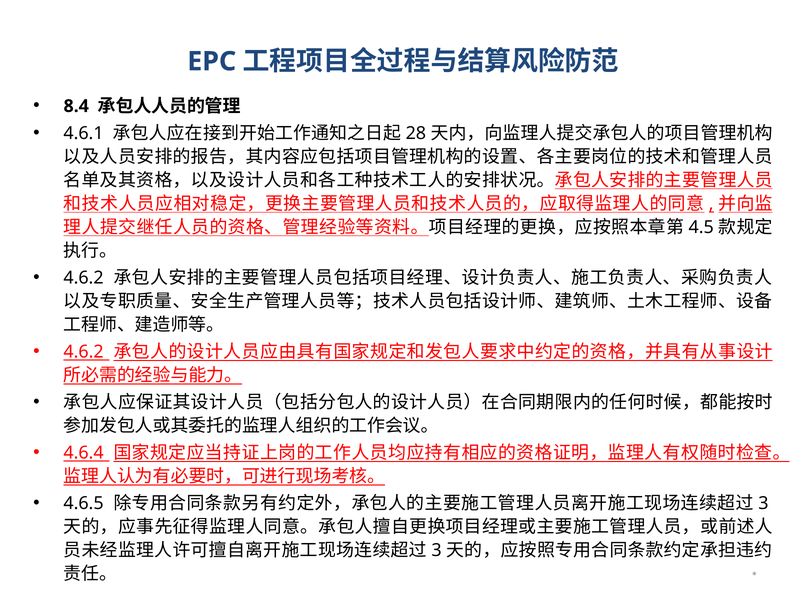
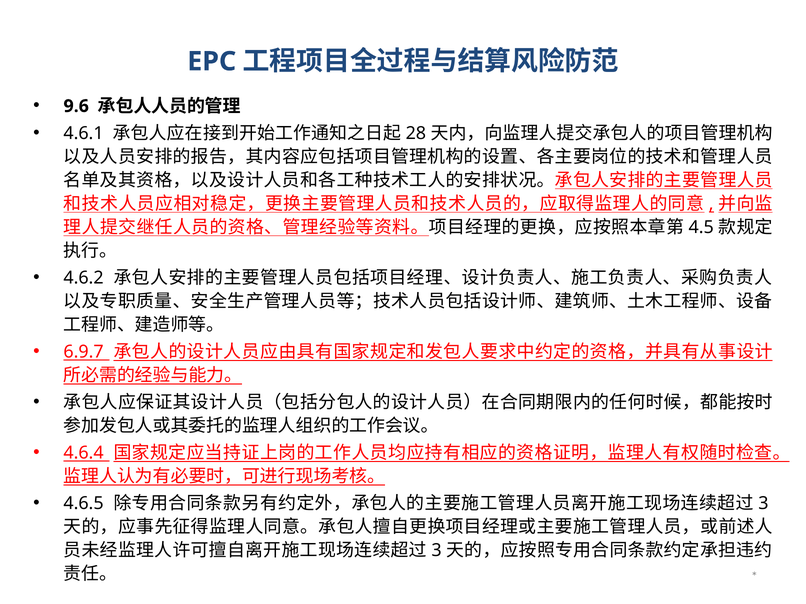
8.4: 8.4 -> 9.6
4.6.2 at (84, 352): 4.6.2 -> 6.9.7
